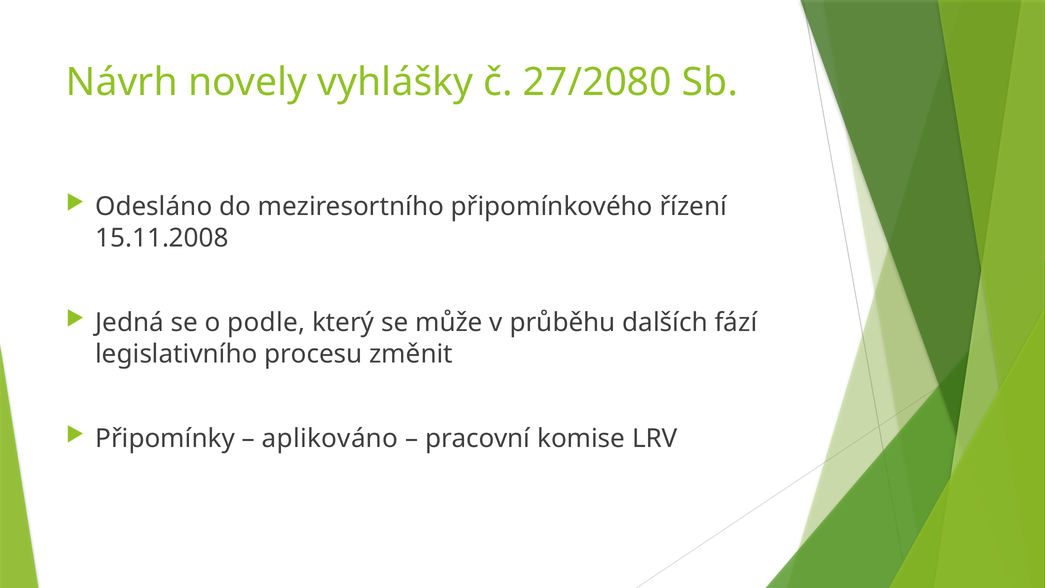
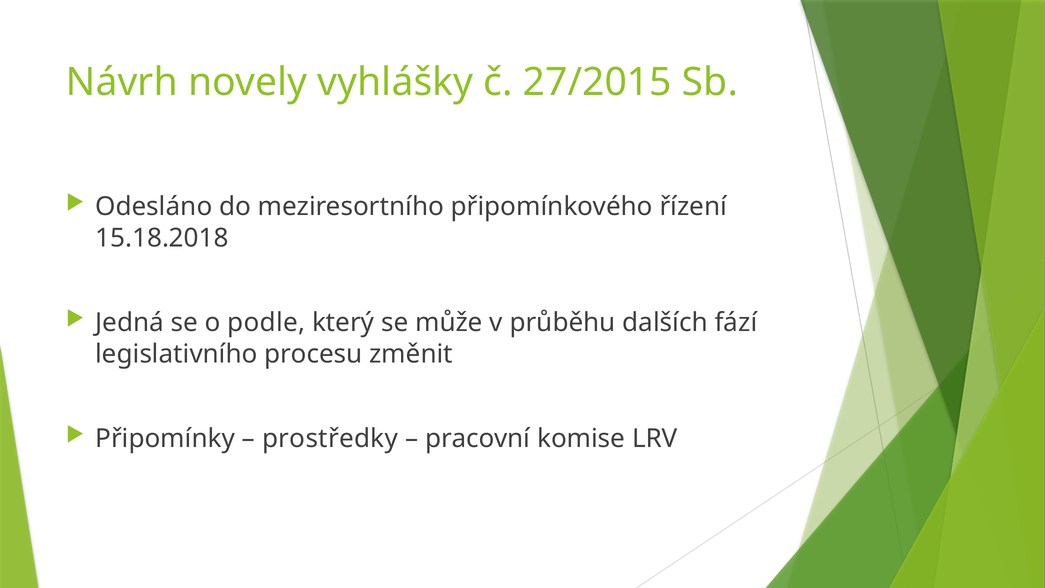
27/2080: 27/2080 -> 27/2015
15.11.2008: 15.11.2008 -> 15.18.2018
aplikováno: aplikováno -> prostředky
